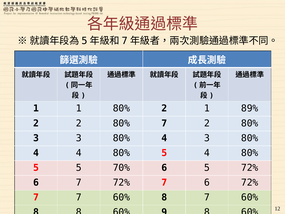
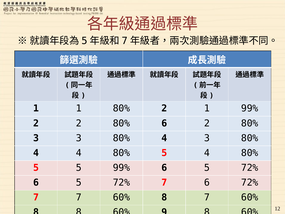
1 89%: 89% -> 99%
80% 7: 7 -> 6
5 70%: 70% -> 99%
7 at (79, 182): 7 -> 5
